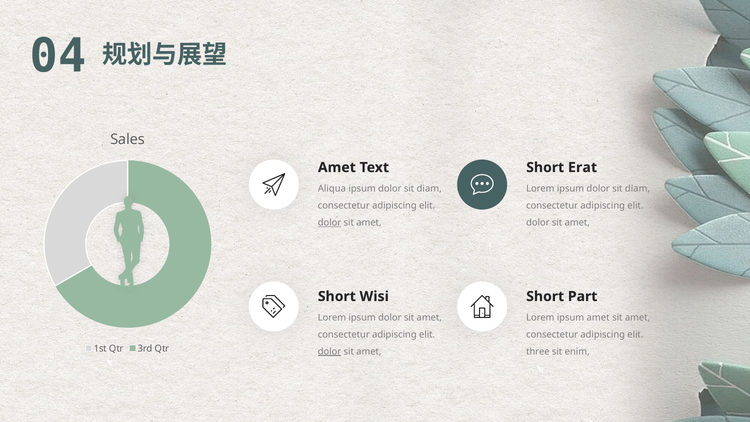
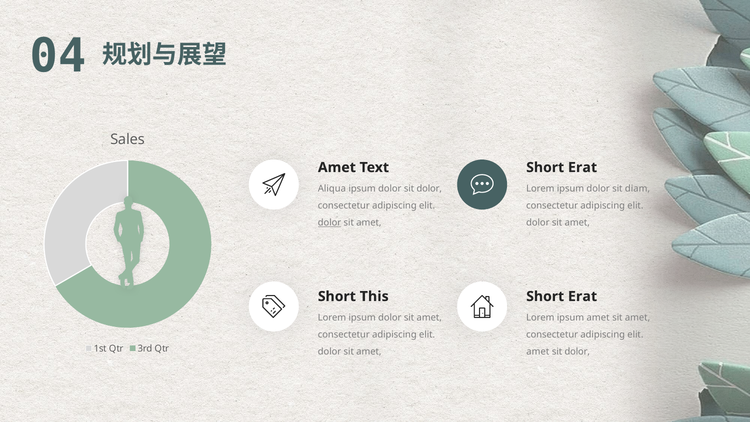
diam at (429, 189): diam -> dolor
Wisi: Wisi -> This
Part at (583, 296): Part -> Erat
dolor at (330, 351) underline: present -> none
three at (538, 351): three -> amet
enim at (577, 351): enim -> dolor
